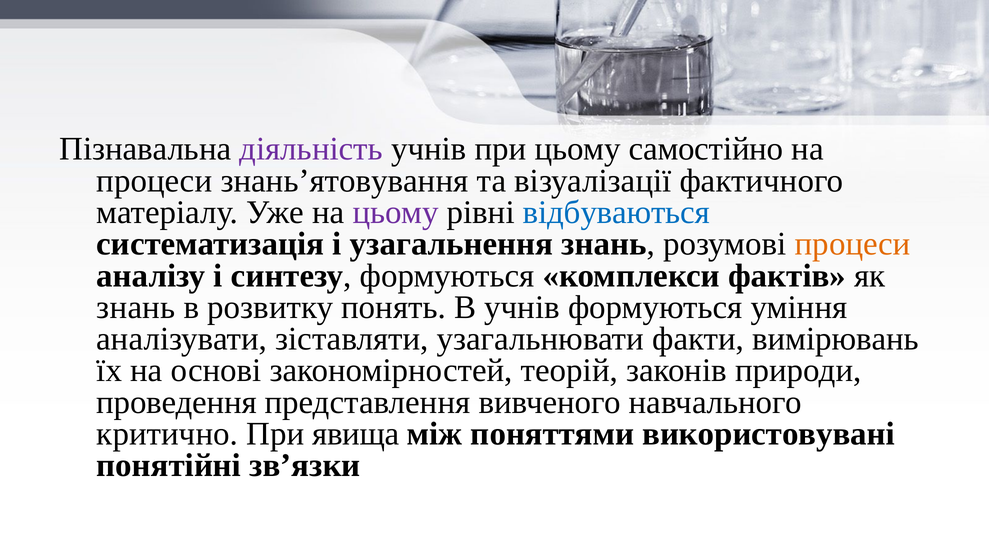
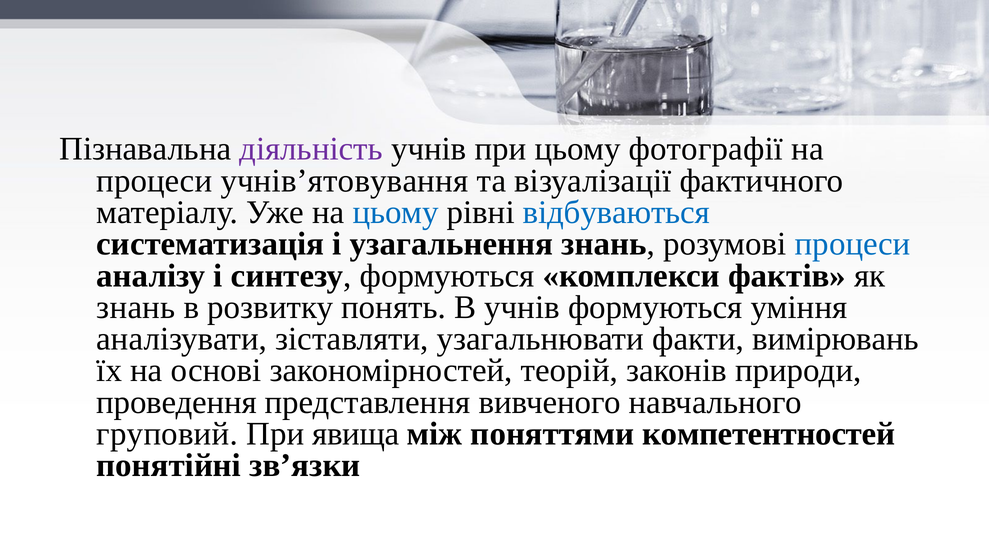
самостійно: самостійно -> фотографії
знань’ятовування: знань’ятовування -> учнів’ятовування
цьому at (396, 212) colour: purple -> blue
процеси at (853, 244) colour: orange -> blue
критично: критично -> груповий
використовувані: використовувані -> компетентностей
